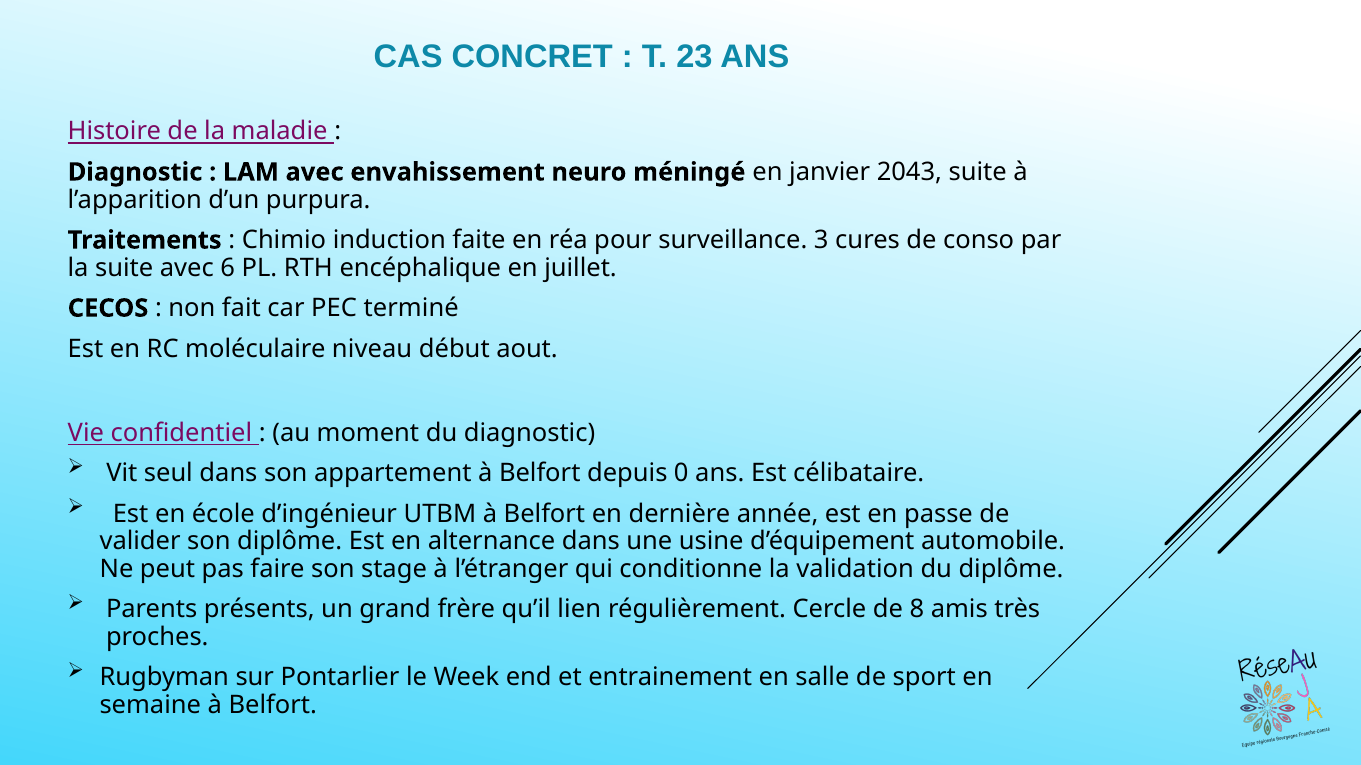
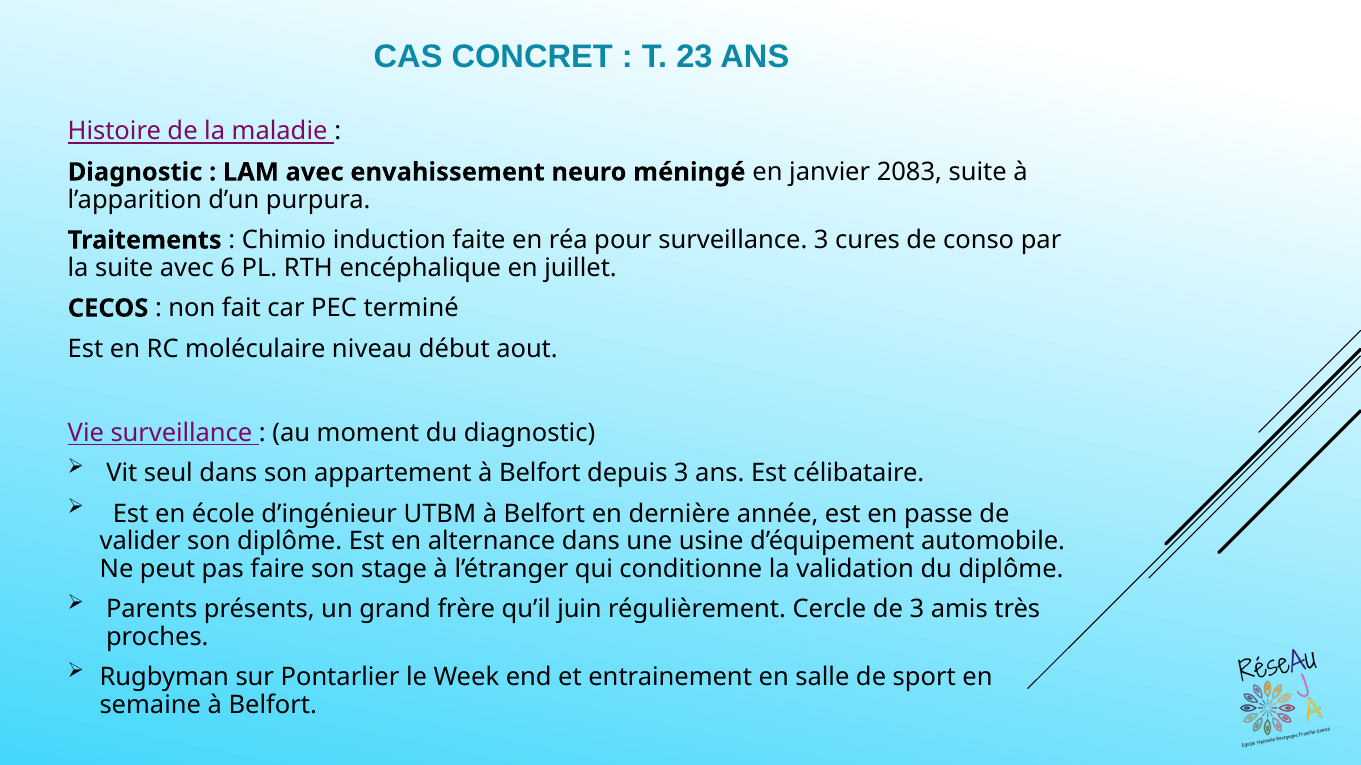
2043: 2043 -> 2083
Vie confidentiel: confidentiel -> surveillance
depuis 0: 0 -> 3
lien: lien -> juin
de 8: 8 -> 3
